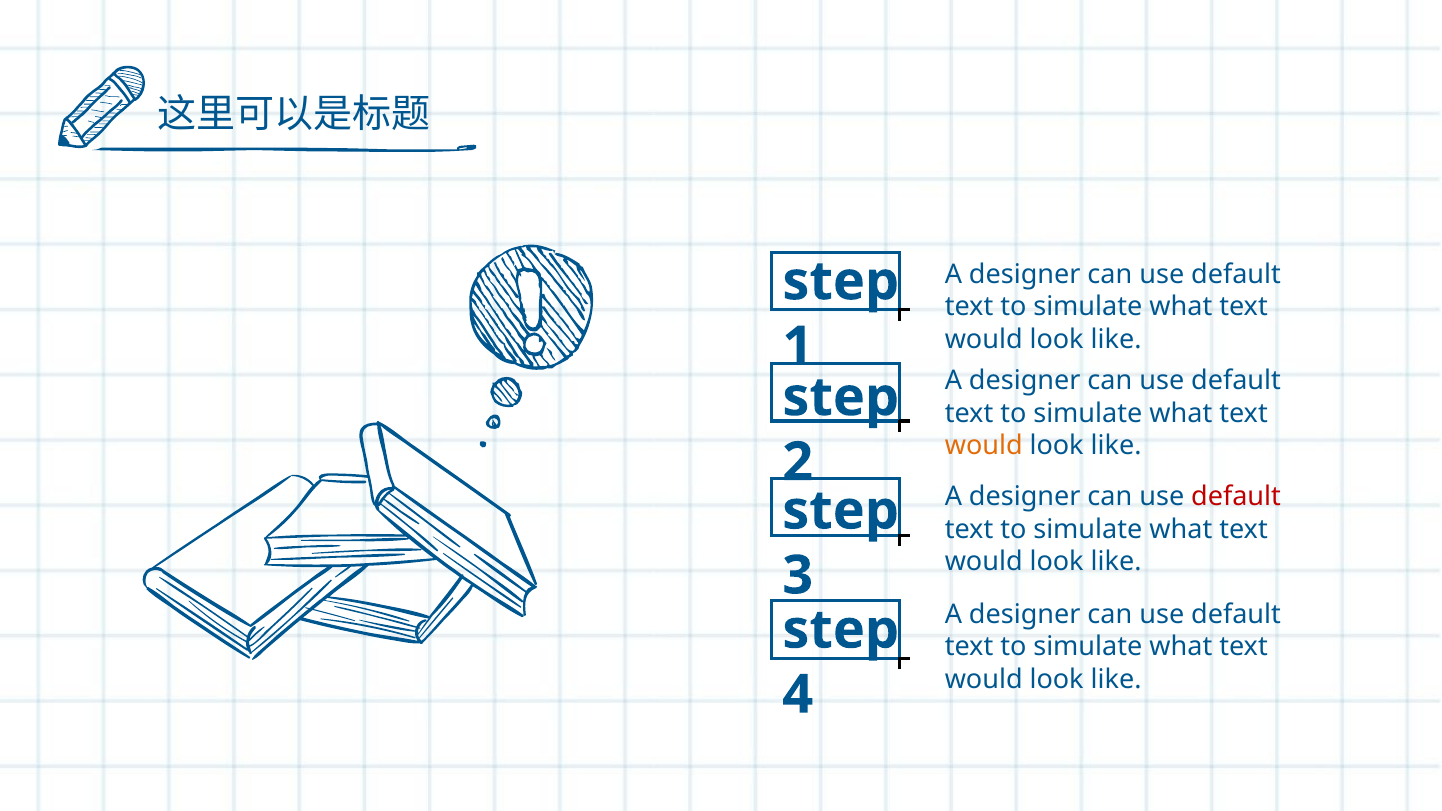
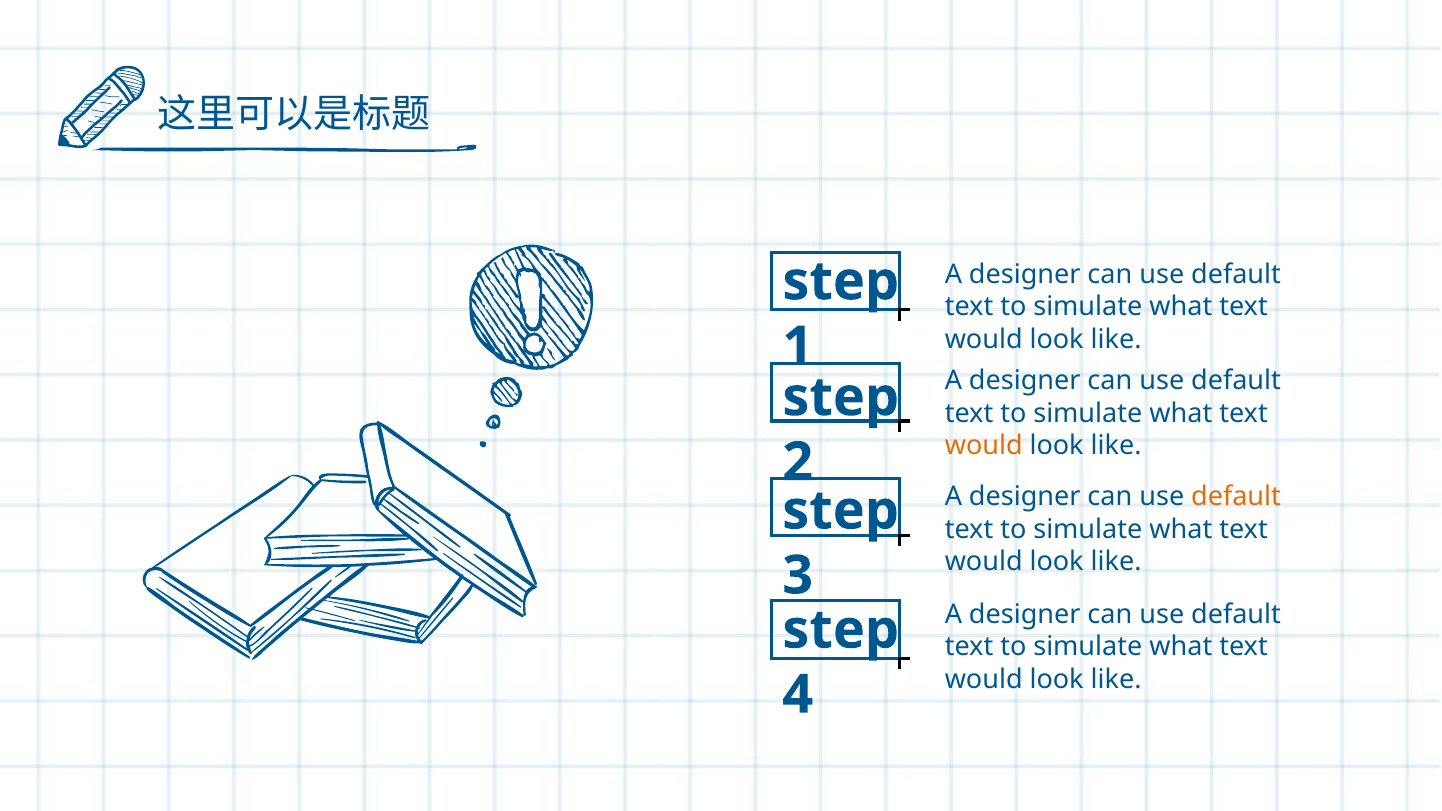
default at (1236, 497) colour: red -> orange
